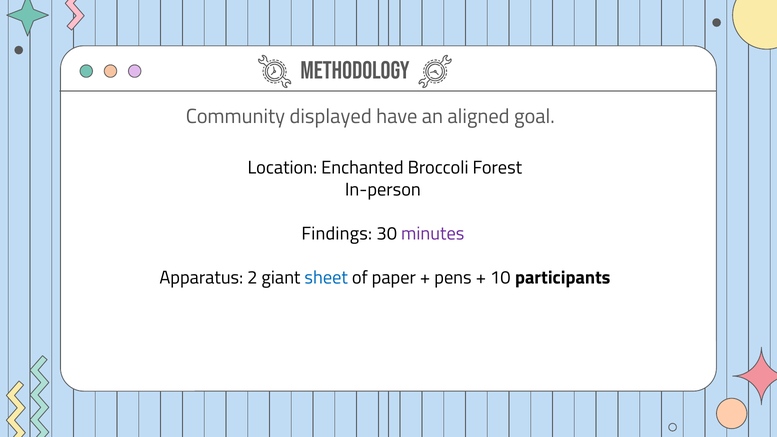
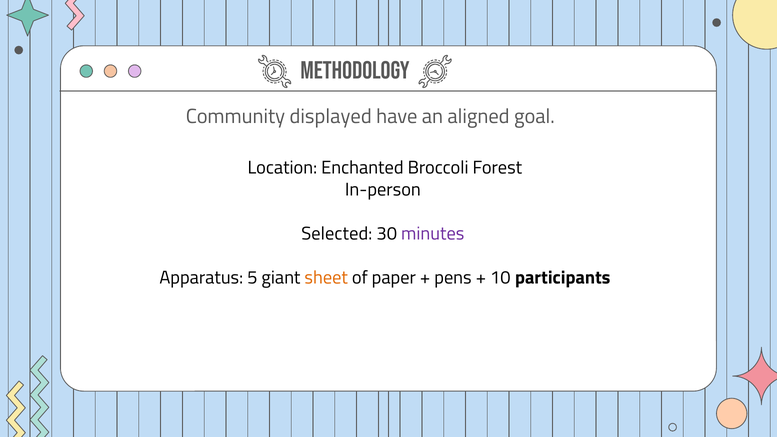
Findings: Findings -> Selected
2: 2 -> 5
sheet colour: blue -> orange
